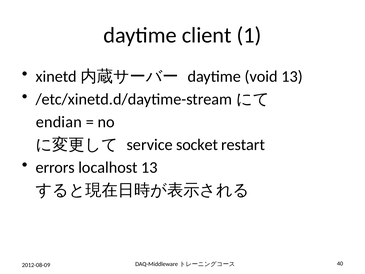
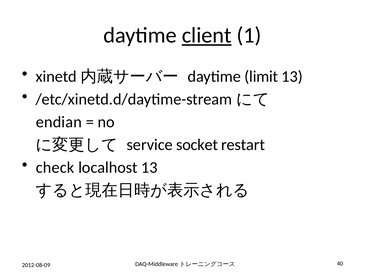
client underline: none -> present
void: void -> limit
errors: errors -> check
